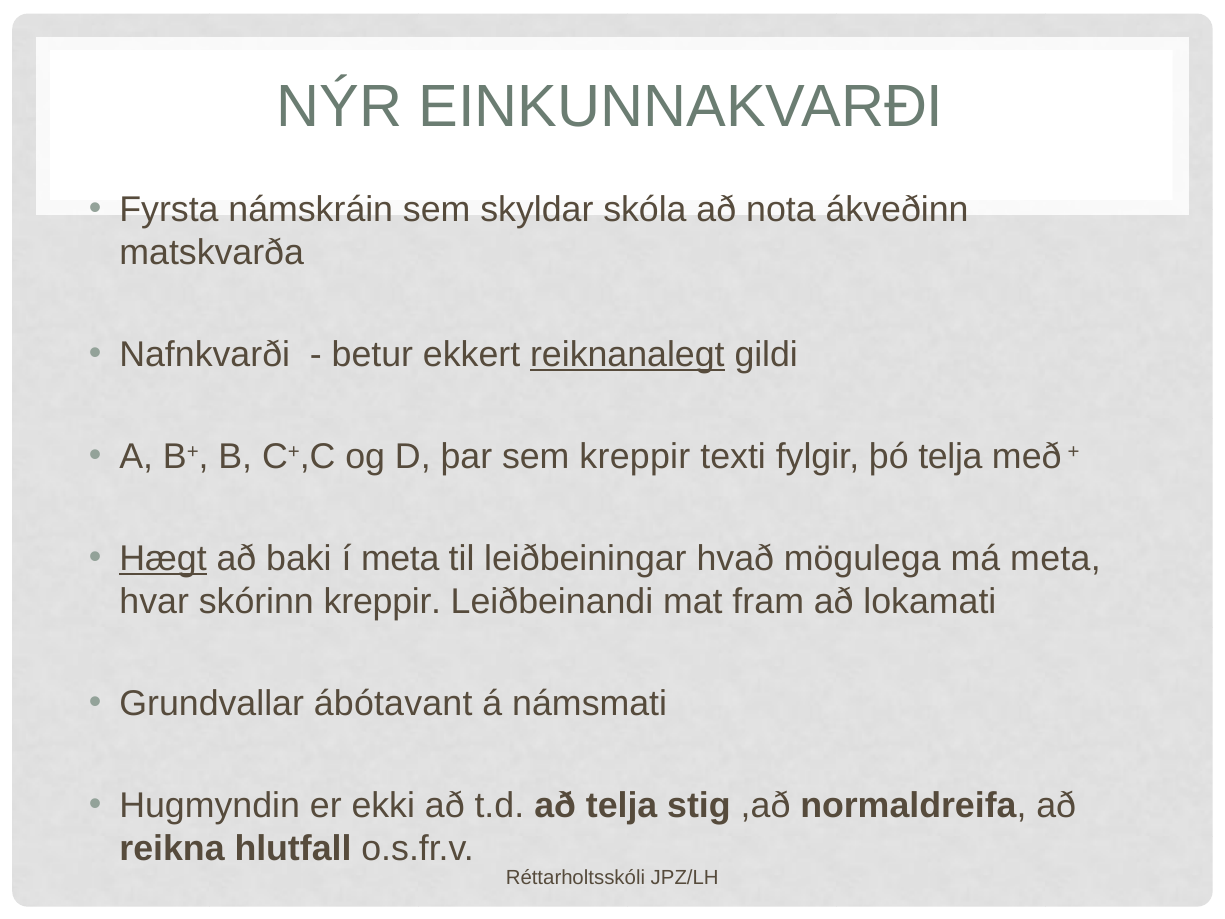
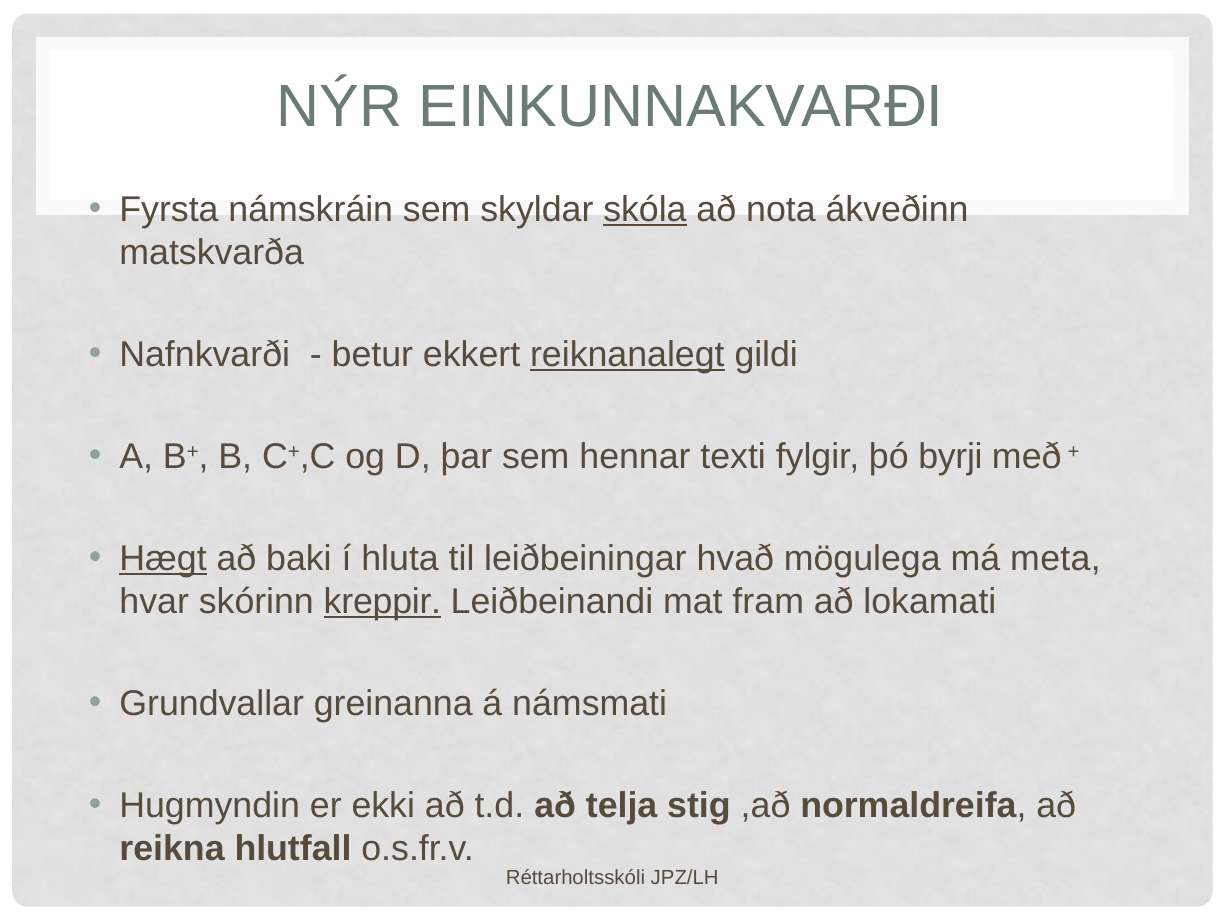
skóla underline: none -> present
sem kreppir: kreppir -> hennar
þó telja: telja -> byrji
í meta: meta -> hluta
kreppir at (382, 602) underline: none -> present
ábótavant: ábótavant -> greinanna
